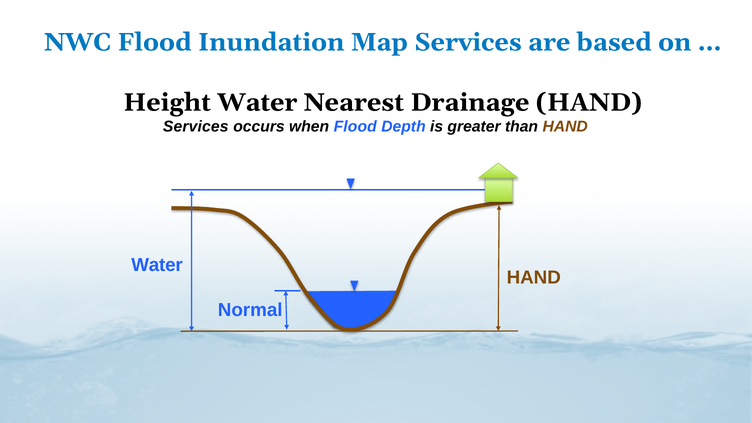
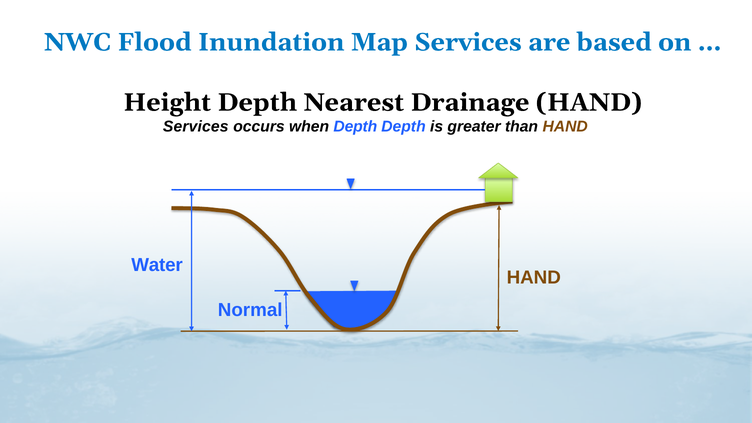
Height Water: Water -> Depth
when Flood: Flood -> Depth
